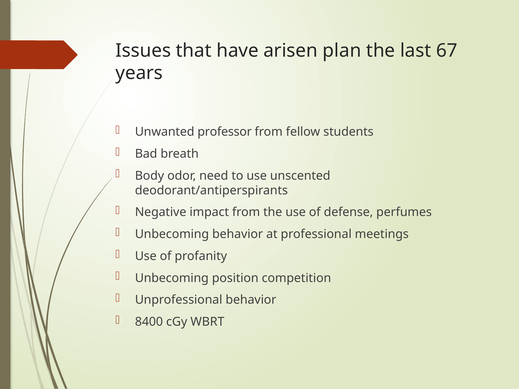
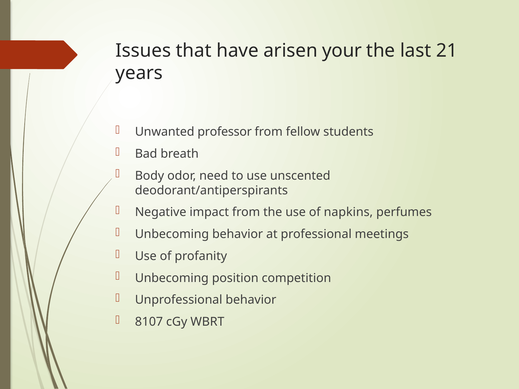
plan: plan -> your
67: 67 -> 21
defense: defense -> napkins
8400: 8400 -> 8107
